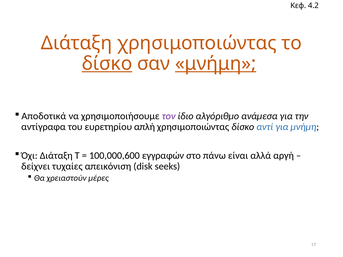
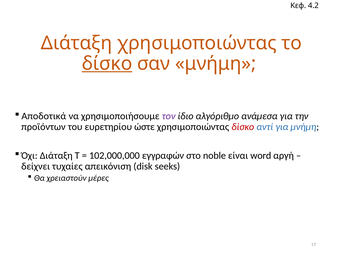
μνήμη at (216, 64) underline: present -> none
αντίγραφα: αντίγραφα -> προϊόντων
απλή: απλή -> ώστε
δίσκο at (243, 127) colour: black -> red
100,000,600: 100,000,600 -> 102,000,000
πάνω: πάνω -> noble
αλλά: αλλά -> word
